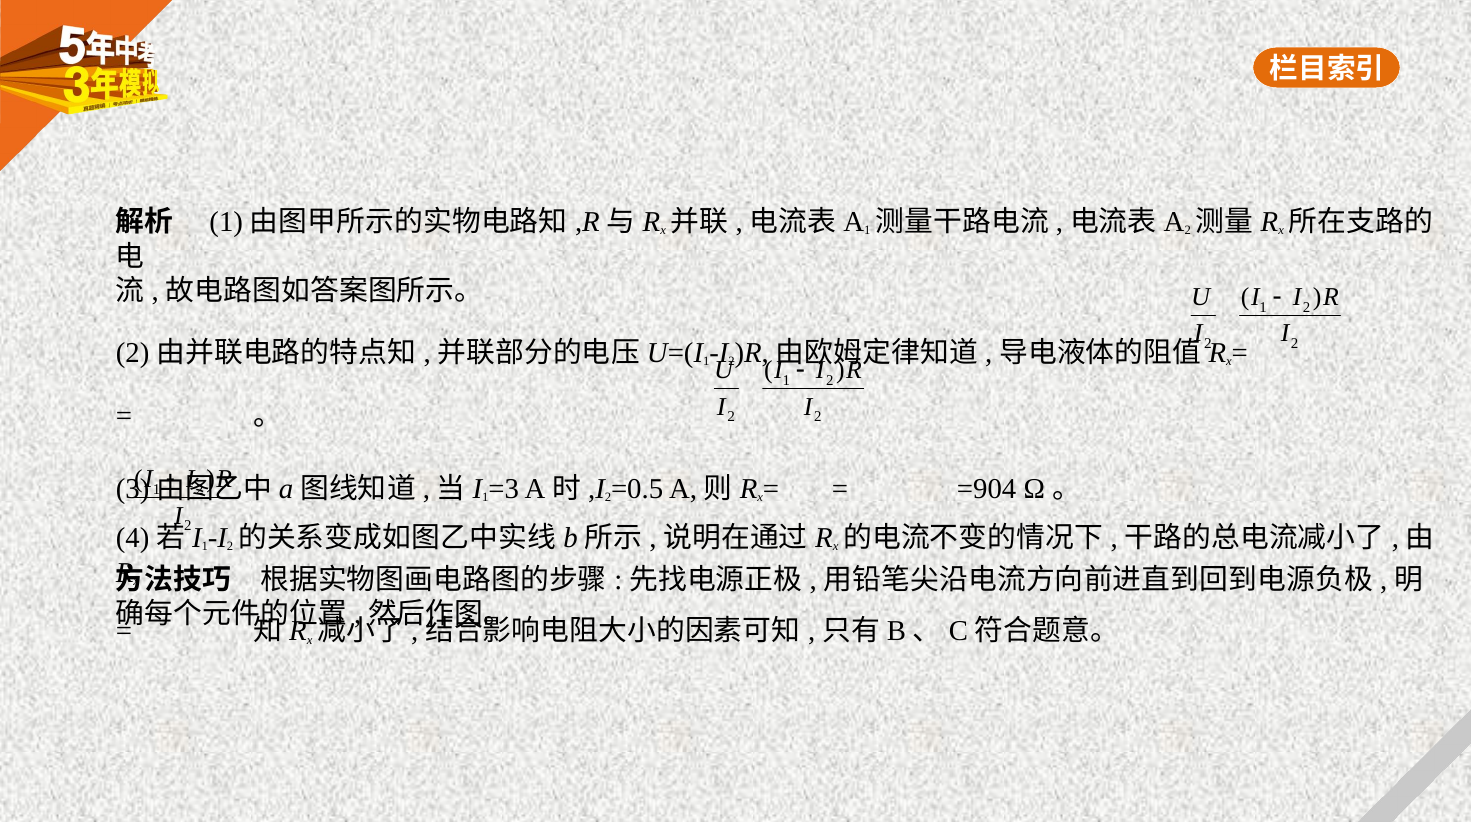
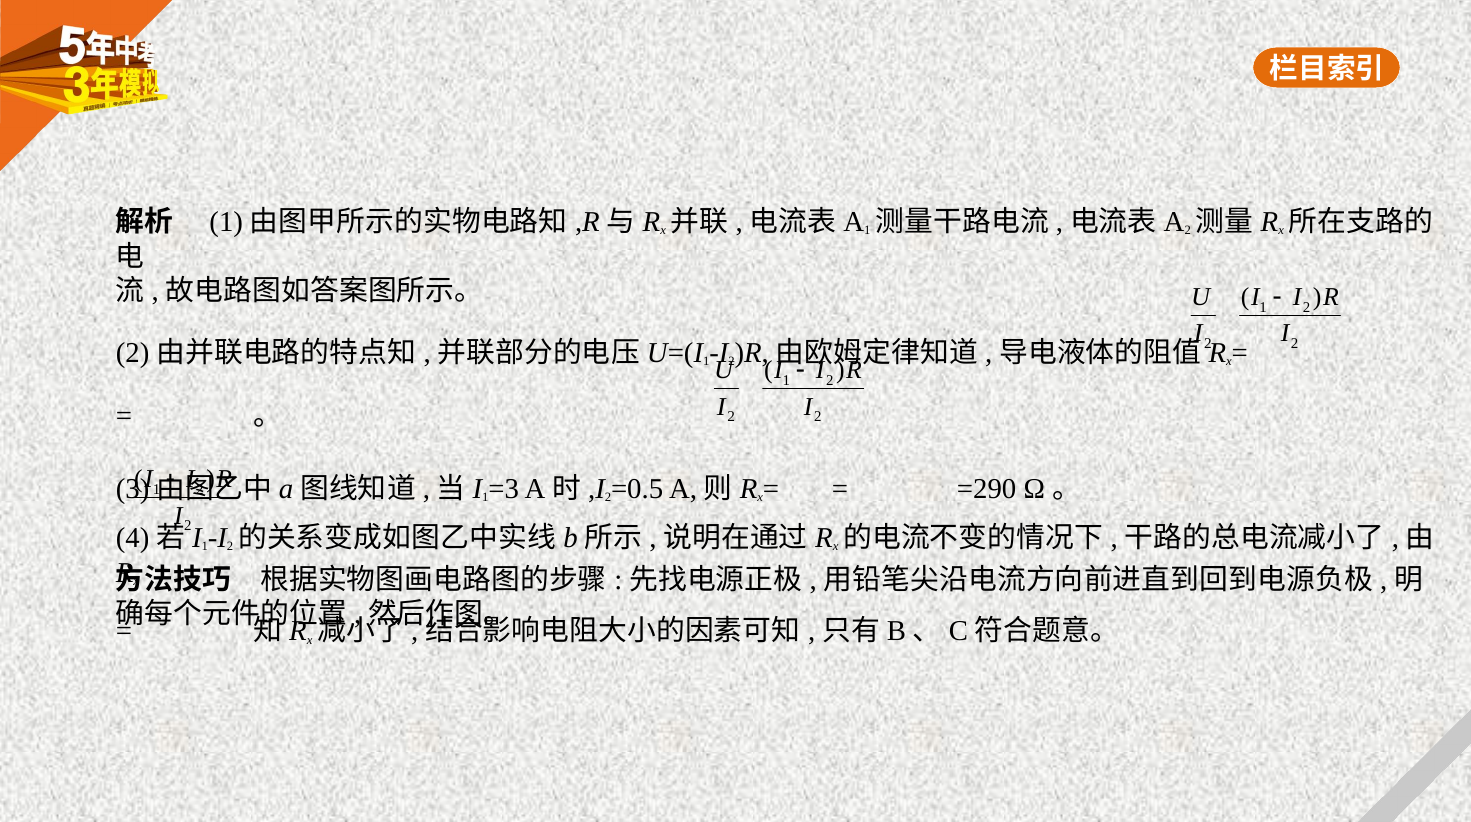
=904: =904 -> =290
